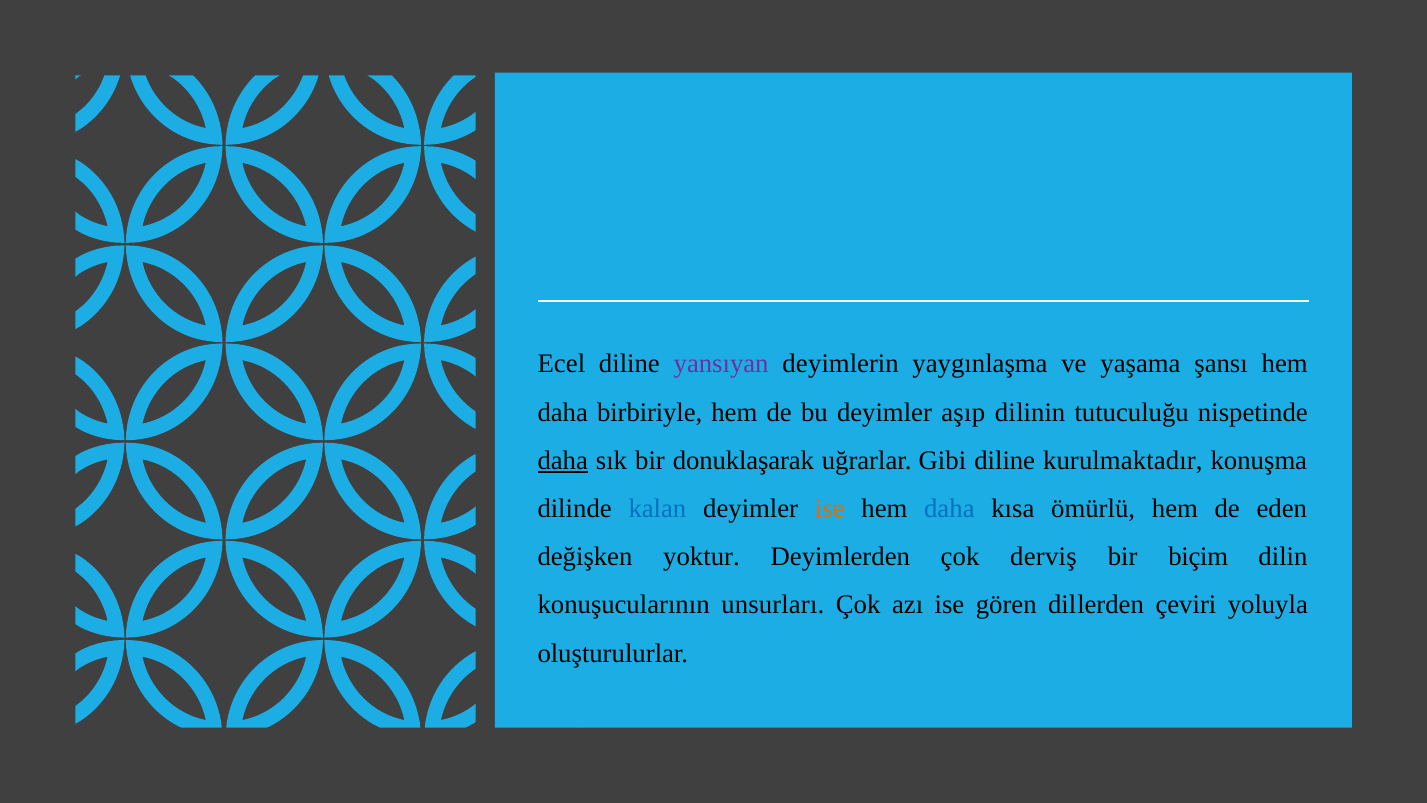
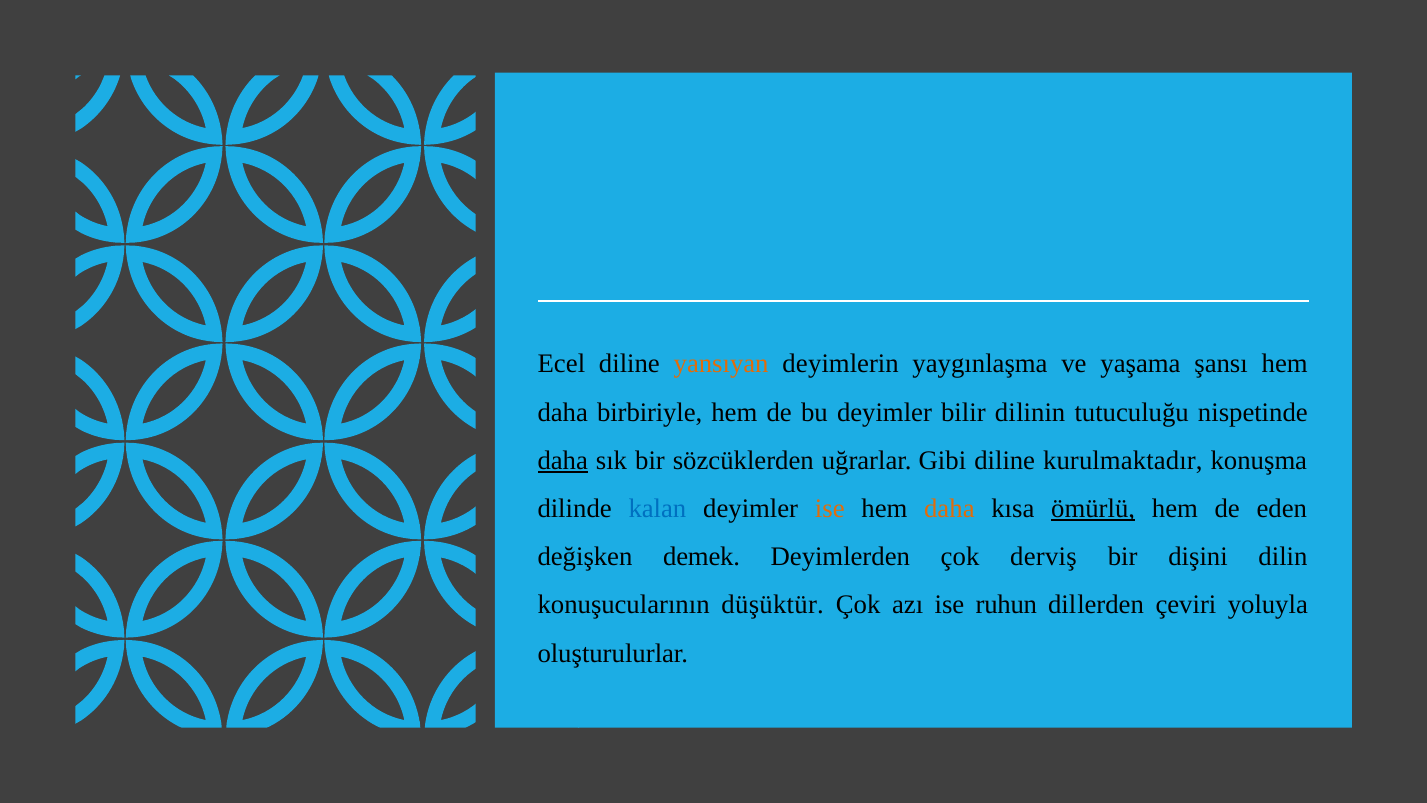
yansıyan colour: purple -> orange
aşıp: aşıp -> bilir
donuklaşarak: donuklaşarak -> sözcüklerden
daha at (949, 508) colour: blue -> orange
ömürlü underline: none -> present
yoktur: yoktur -> demek
biçim: biçim -> dişini
unsurları: unsurları -> düşüktür
gören: gören -> ruhun
